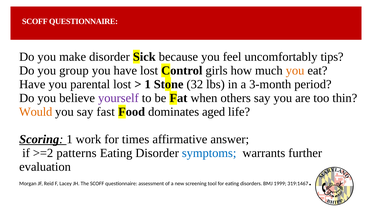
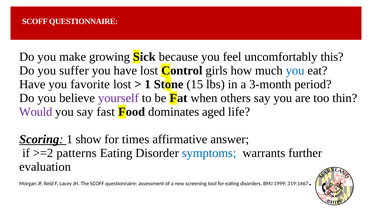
make disorder: disorder -> growing
tips: tips -> this
group: group -> suffer
you at (295, 71) colour: orange -> blue
parental: parental -> favorite
32: 32 -> 15
Would colour: orange -> purple
work: work -> show
